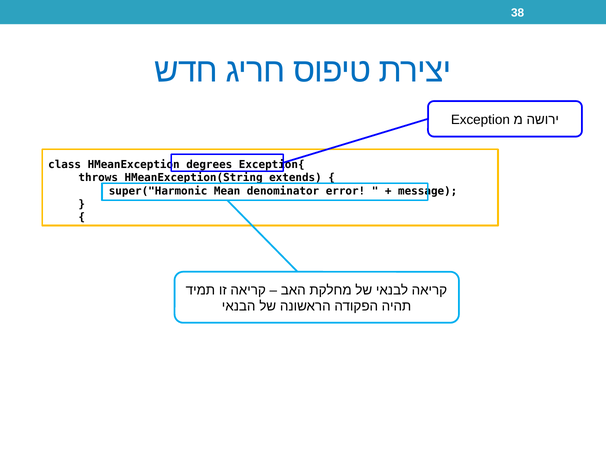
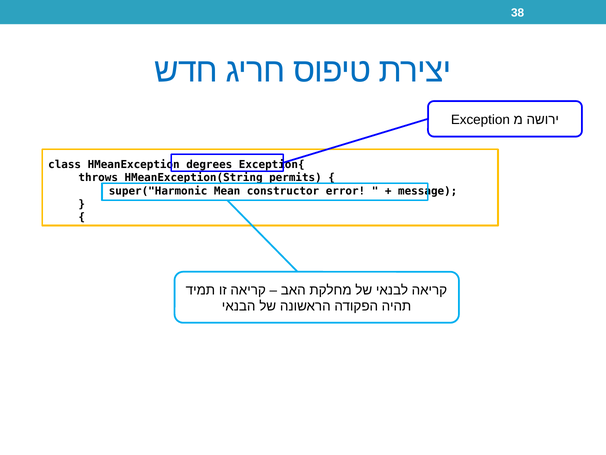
extends: extends -> permits
denominator: denominator -> constructor
